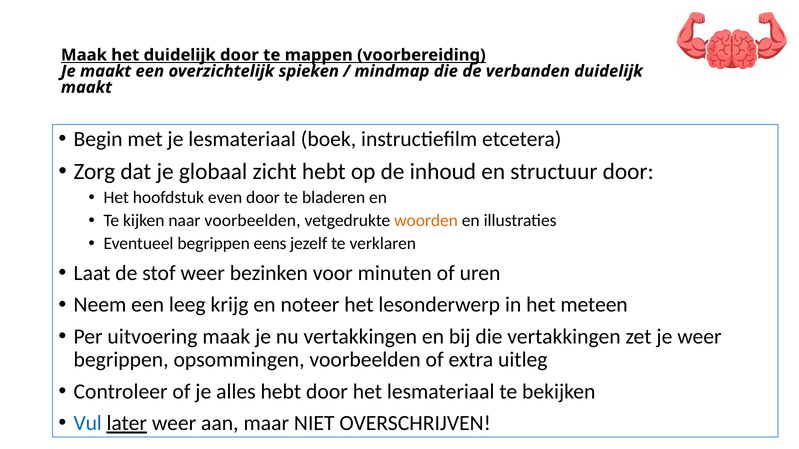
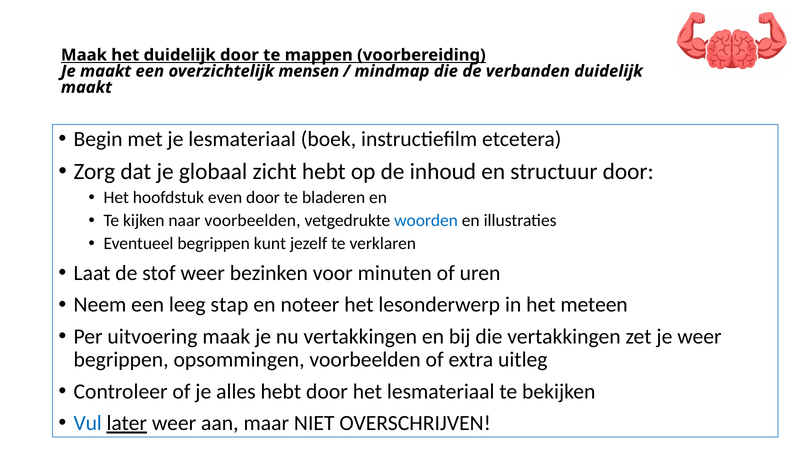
spieken: spieken -> mensen
woorden colour: orange -> blue
eens: eens -> kunt
krijg: krijg -> stap
